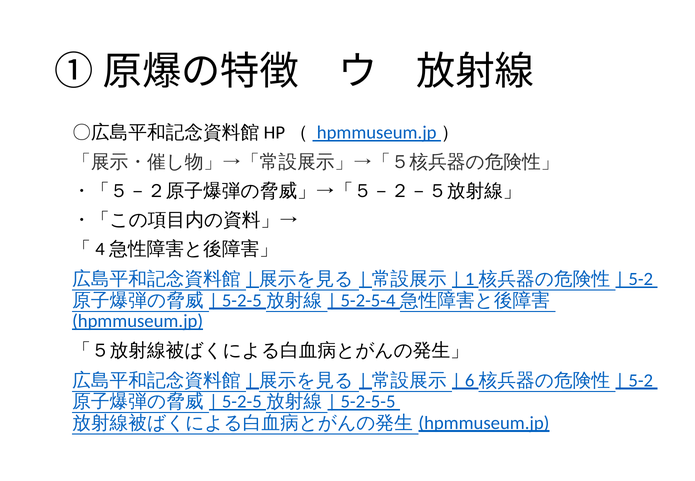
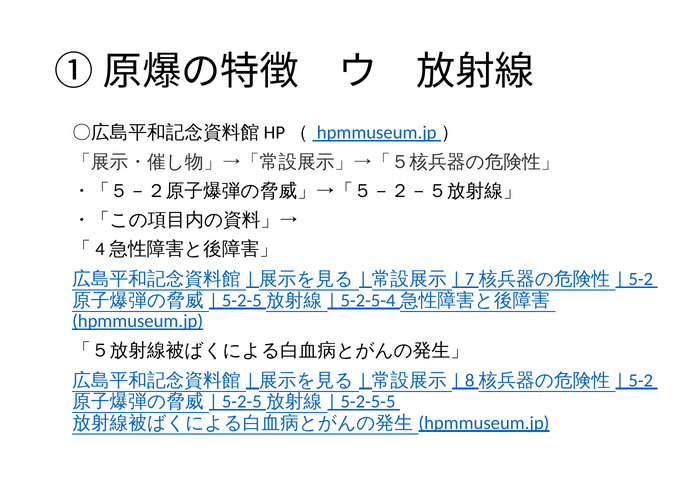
1: 1 -> 7
6: 6 -> 8
